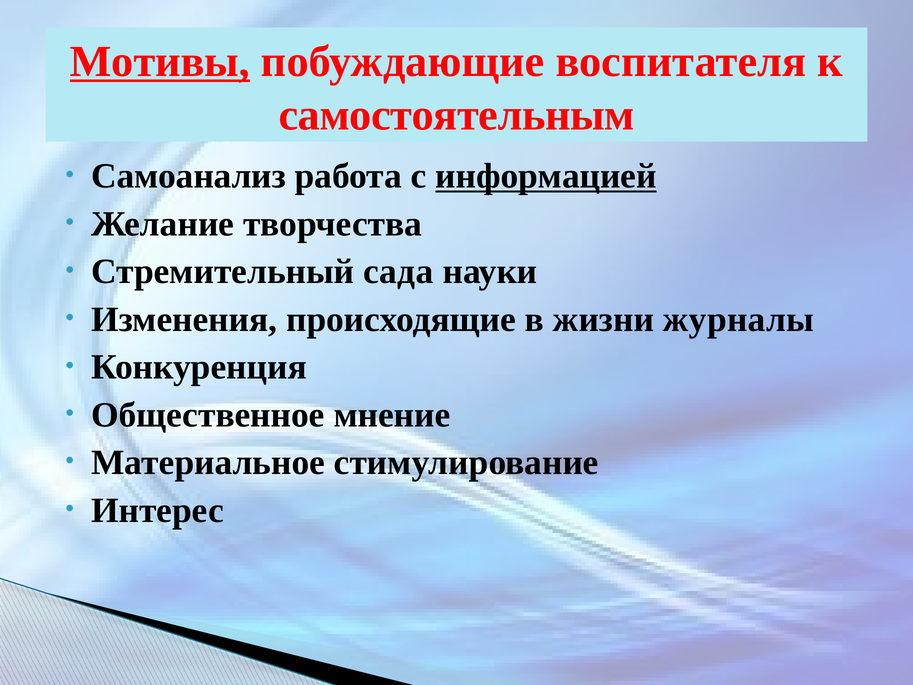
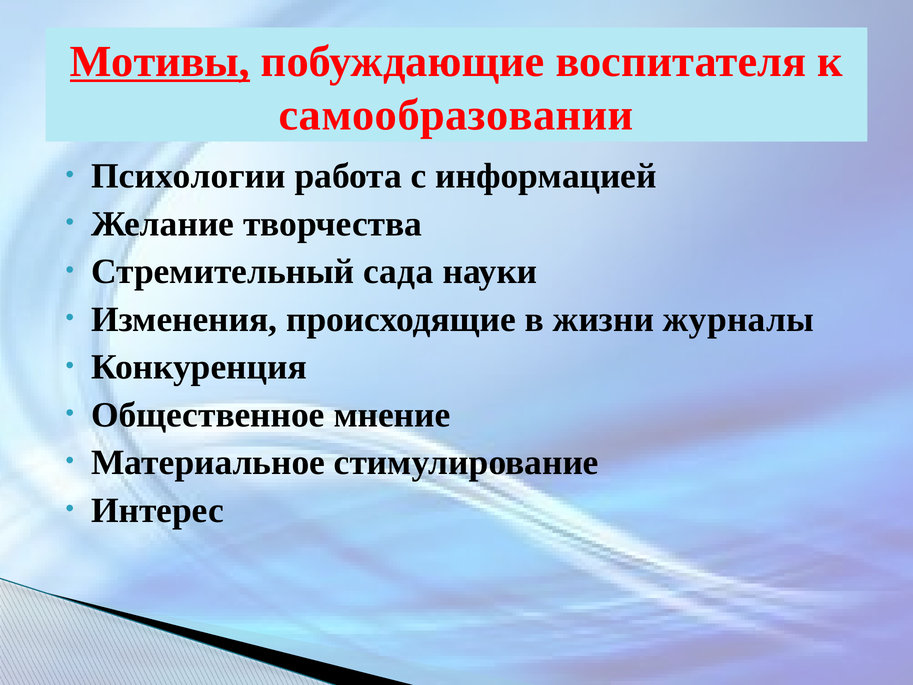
самостоятельным: самостоятельным -> самообразовании
Самоанализ: Самоанализ -> Психологии
информацией underline: present -> none
